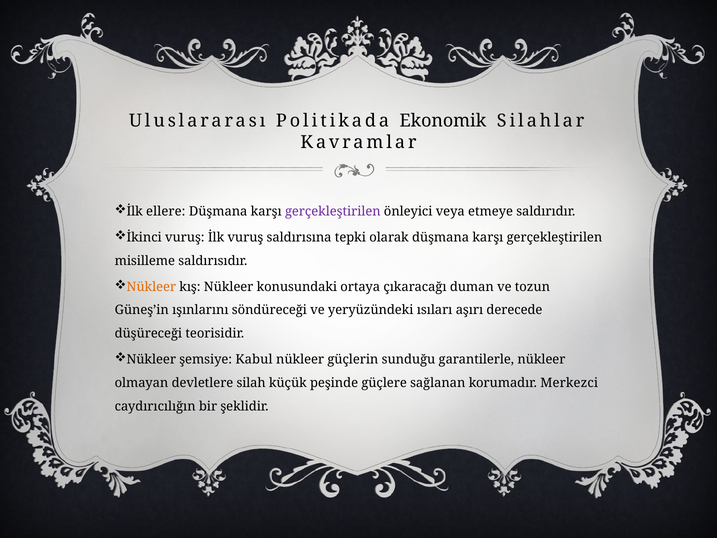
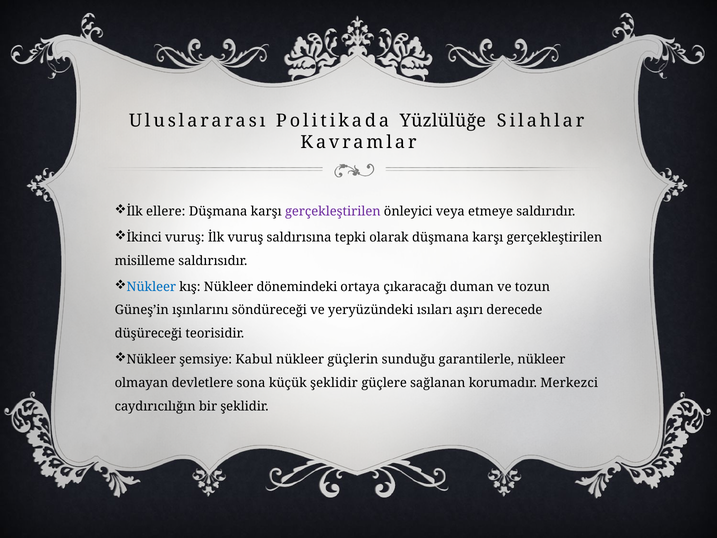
Ekonomik: Ekonomik -> Yüzlülüğe
Nükleer at (151, 287) colour: orange -> blue
konusundaki: konusundaki -> dönemindeki
silah: silah -> sona
küçük peşinde: peşinde -> şeklidir
